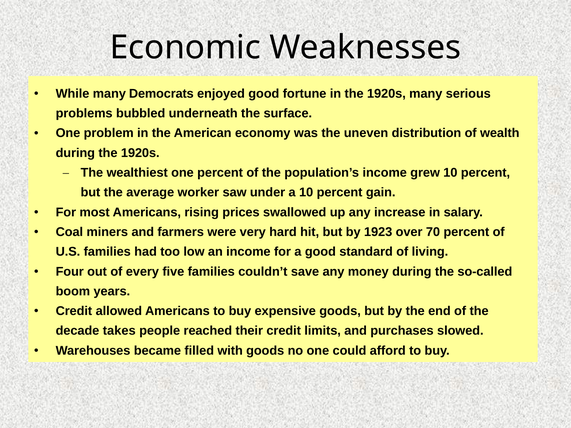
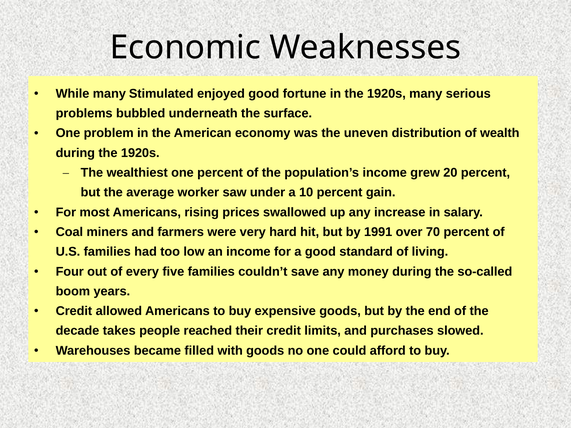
Democrats: Democrats -> Stimulated
grew 10: 10 -> 20
1923: 1923 -> 1991
